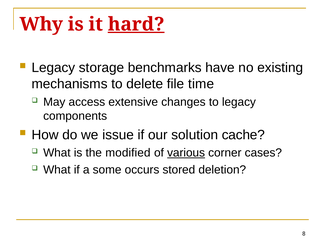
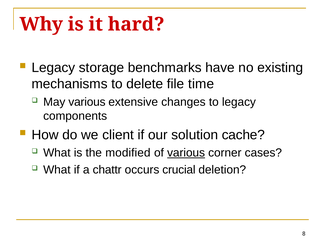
hard underline: present -> none
May access: access -> various
issue: issue -> client
some: some -> chattr
stored: stored -> crucial
